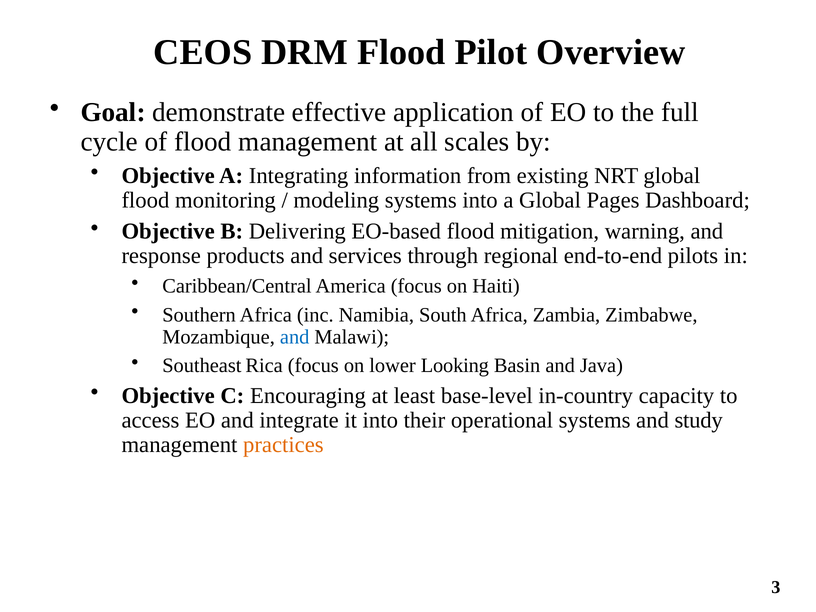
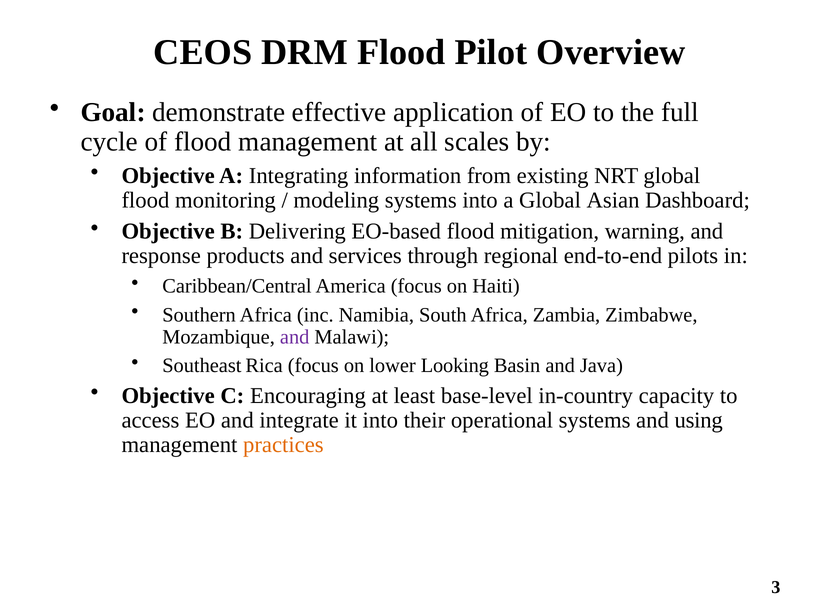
Pages: Pages -> Asian
and at (295, 337) colour: blue -> purple
study: study -> using
